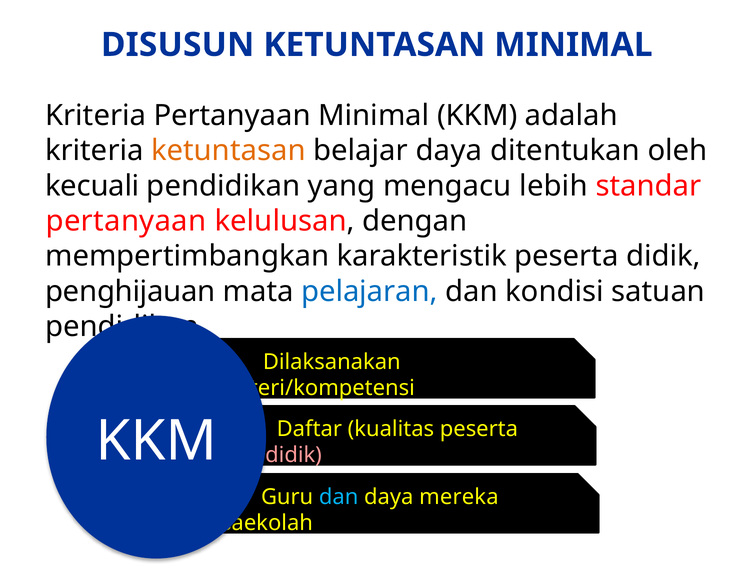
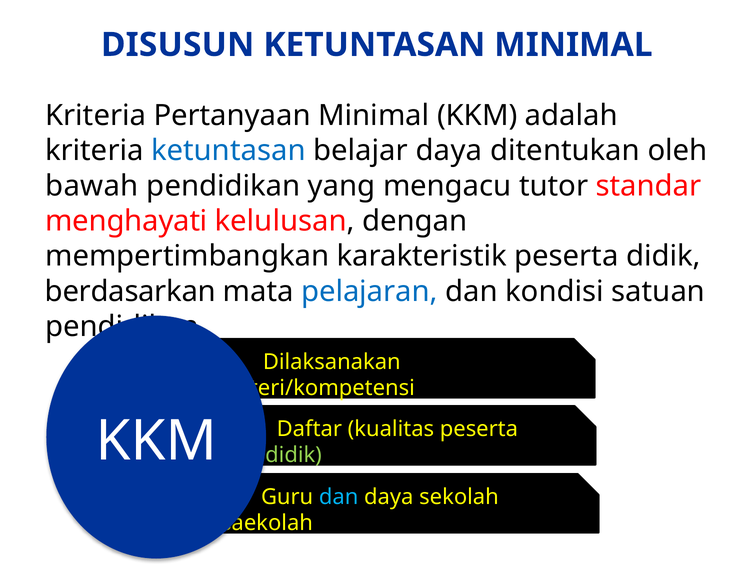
ketuntasan at (228, 151) colour: orange -> blue
kecuali: kecuali -> bawah
lebih: lebih -> tutor
pertanyaan at (126, 221): pertanyaan -> menghayati
penghijauan: penghijauan -> berdasarkan
didik at (294, 456) colour: pink -> light green
mereka: mereka -> sekolah
